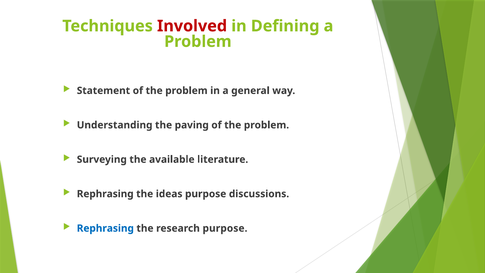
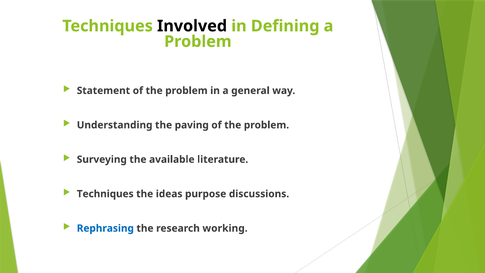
Involved colour: red -> black
Rephrasing at (105, 194): Rephrasing -> Techniques
research purpose: purpose -> working
